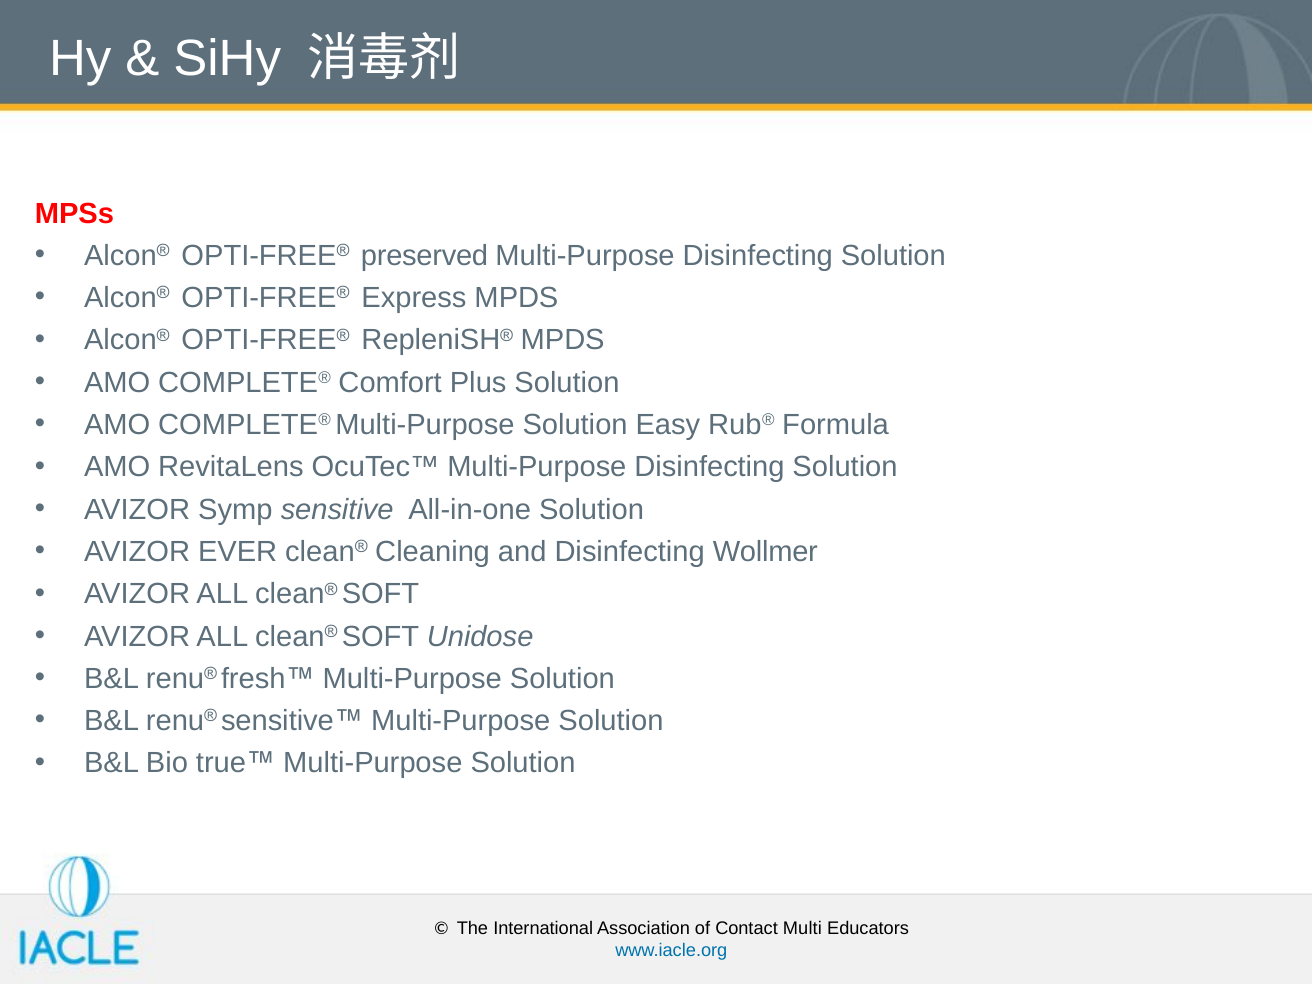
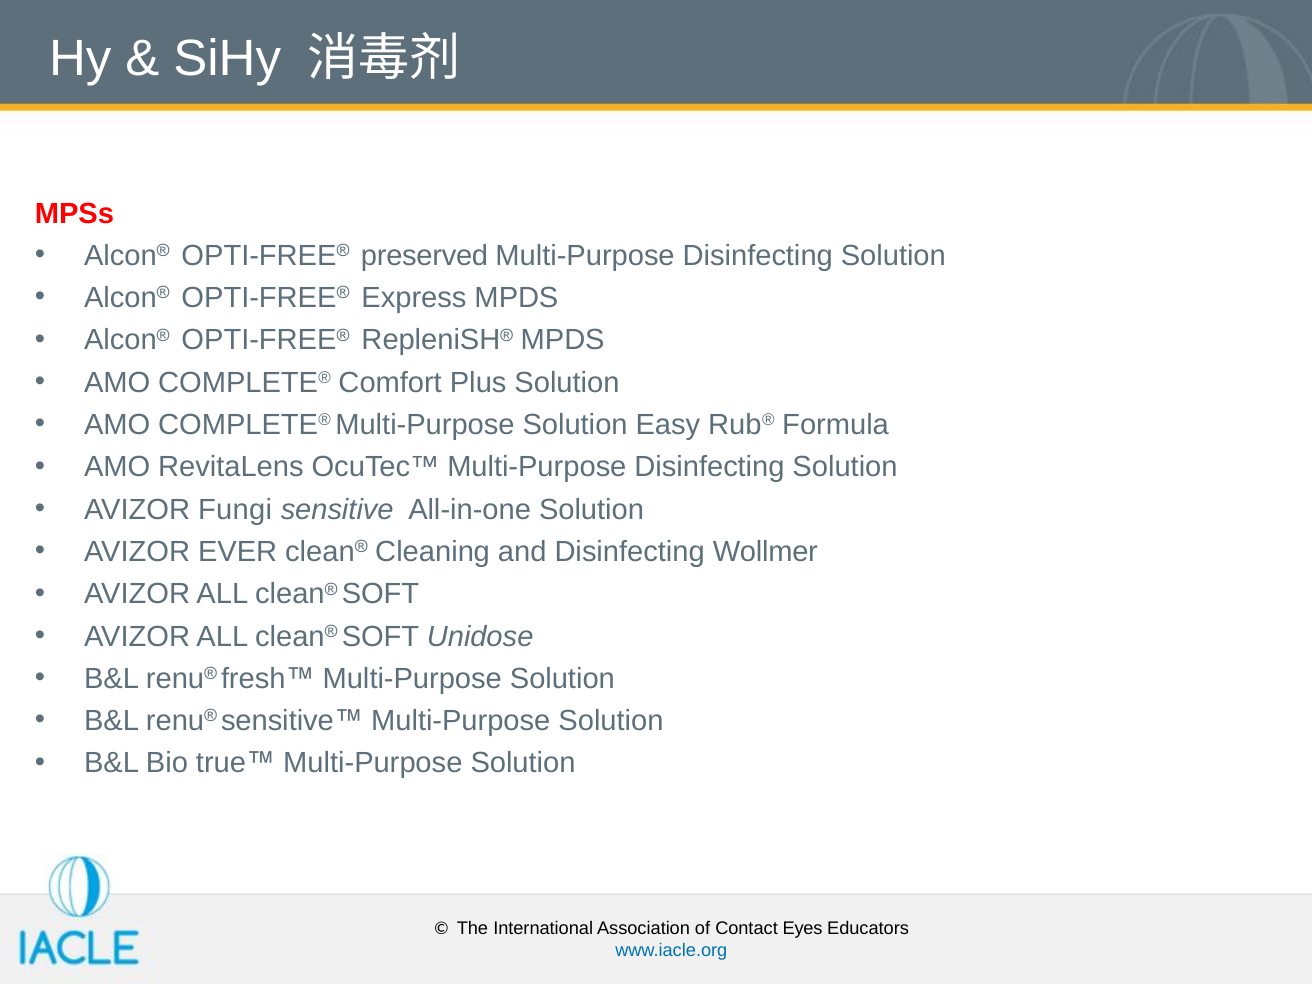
Symp: Symp -> Fungi
Multi: Multi -> Eyes
